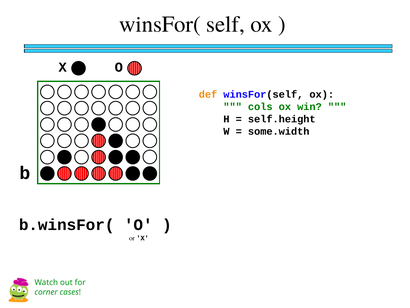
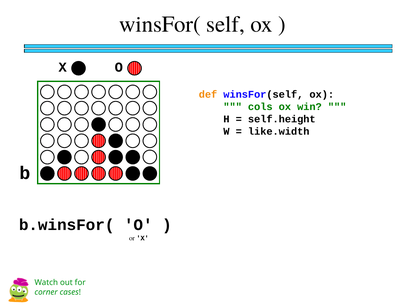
some.width: some.width -> like.width
